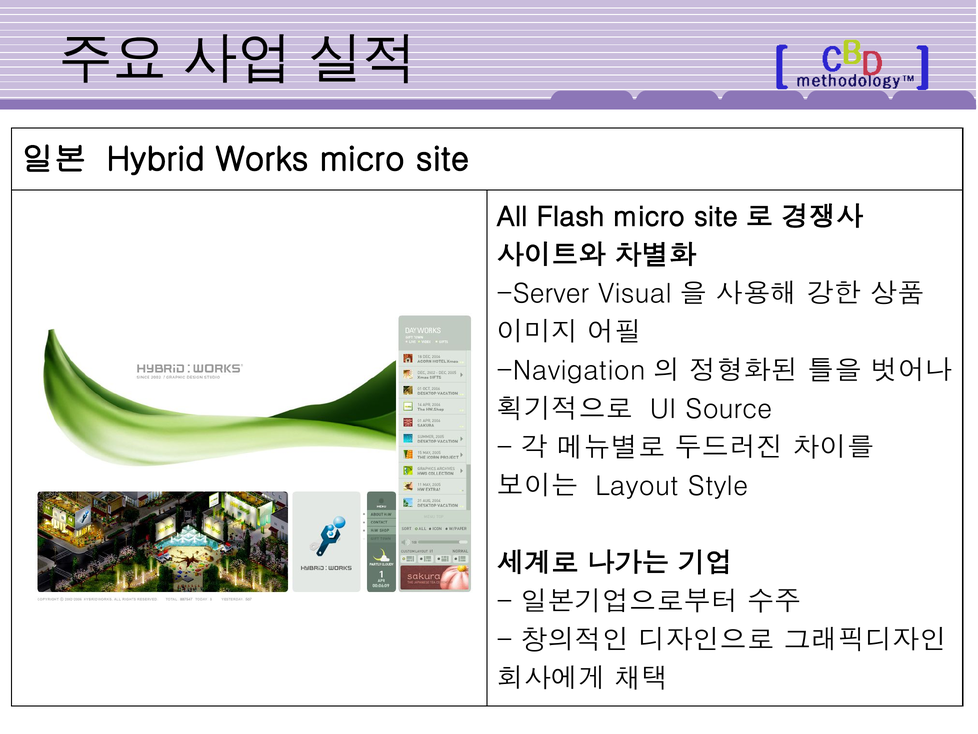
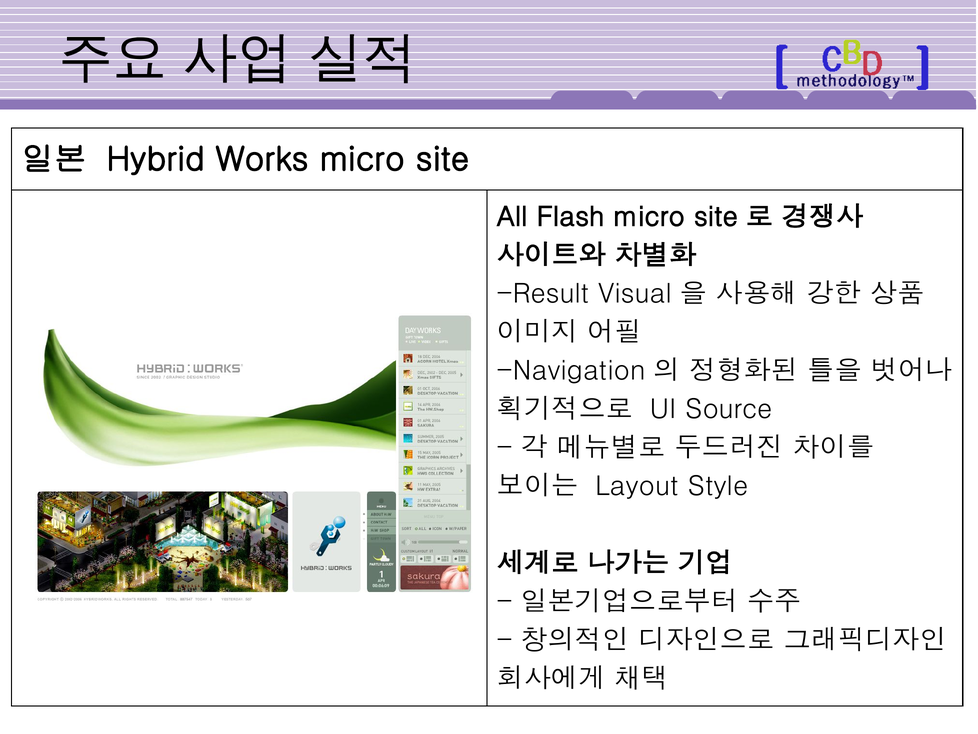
Server: Server -> Result
